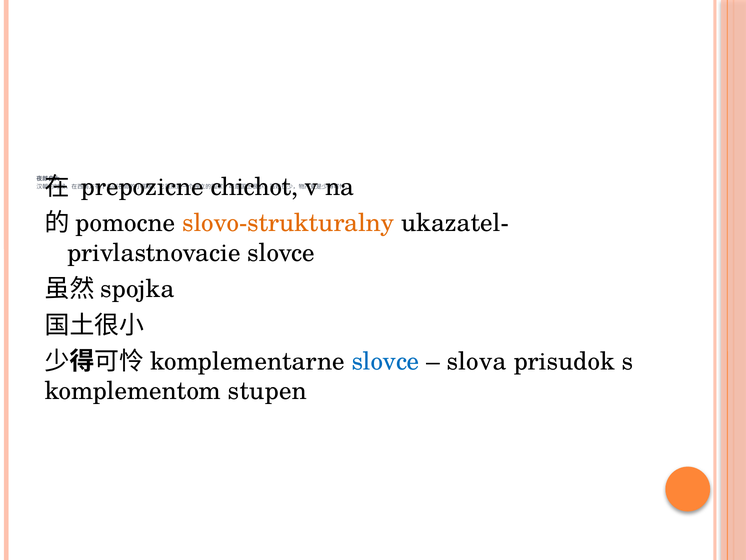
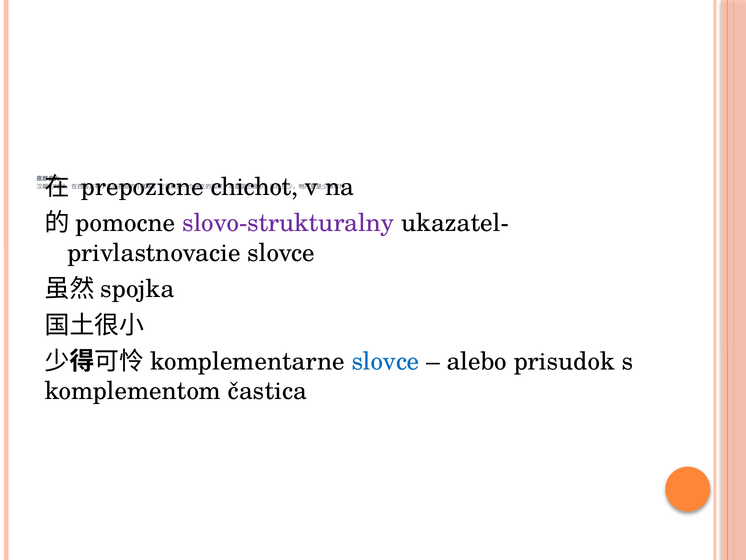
slovo-strukturalny colour: orange -> purple
slova: slova -> alebo
stupen: stupen -> častica
